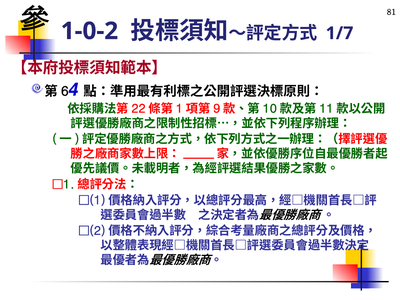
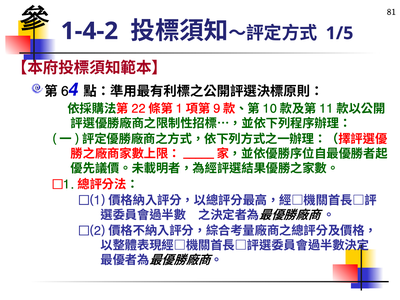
1-0-2: 1-0-2 -> 1-4-2
1/7: 1/7 -> 1/5
